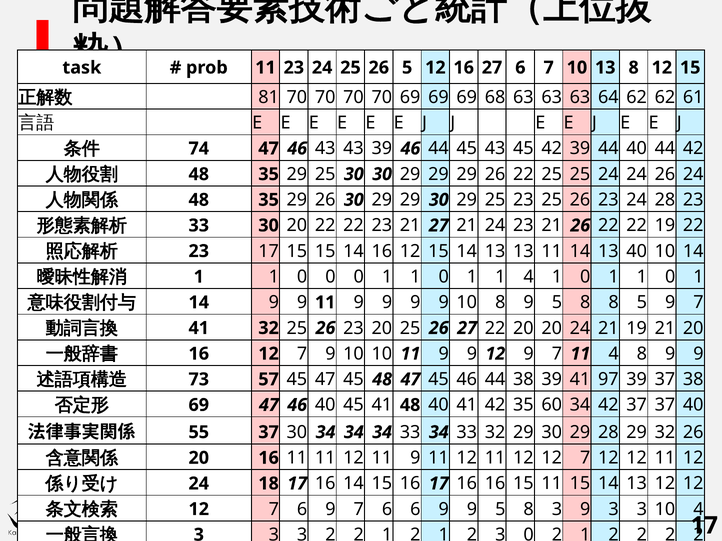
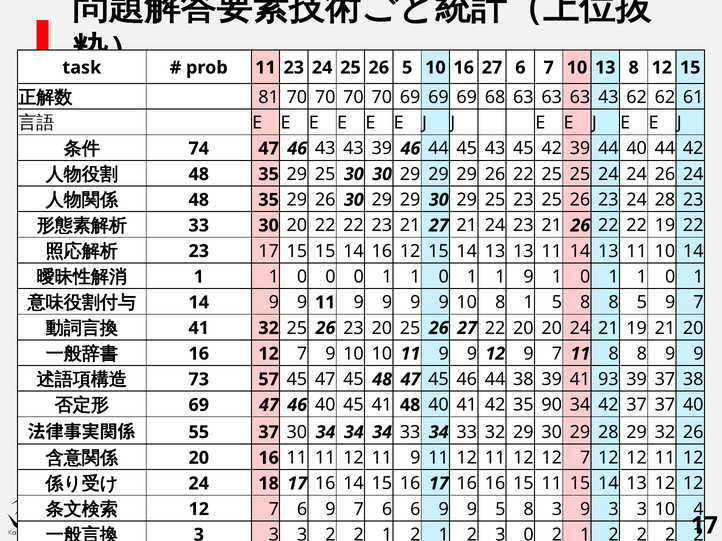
5 12: 12 -> 10
63 64: 64 -> 43
14 13 40: 40 -> 11
1 4: 4 -> 9
10 8 9: 9 -> 1
4 at (614, 354): 4 -> 8
97: 97 -> 93
60: 60 -> 90
